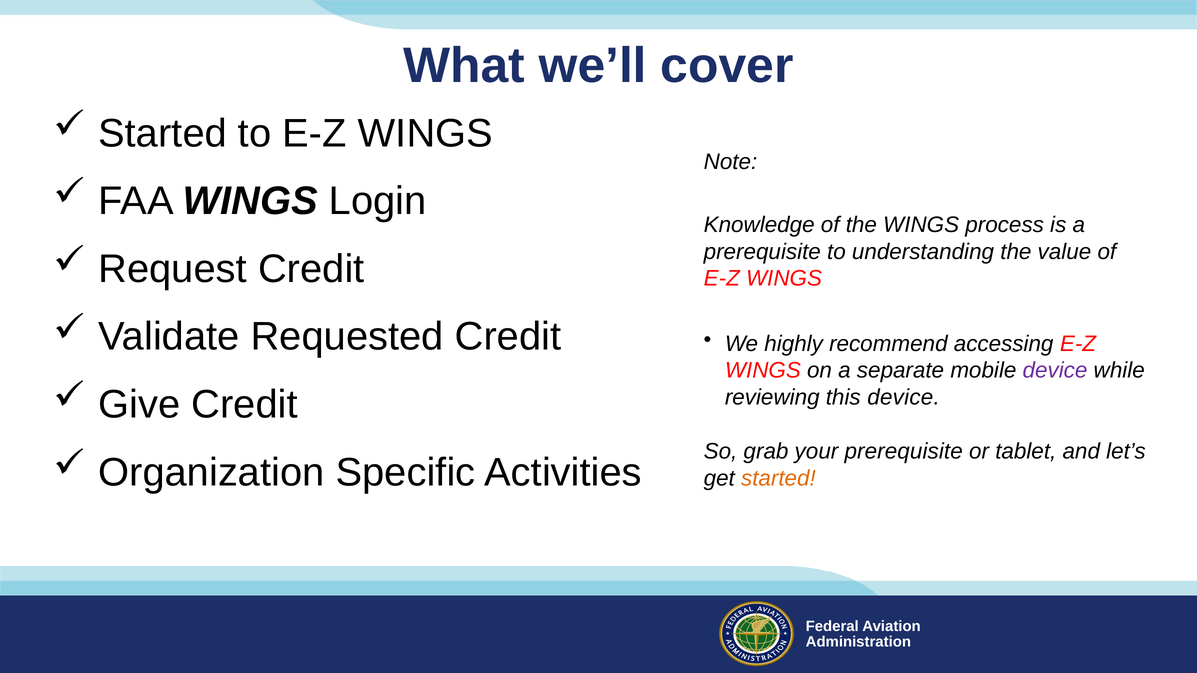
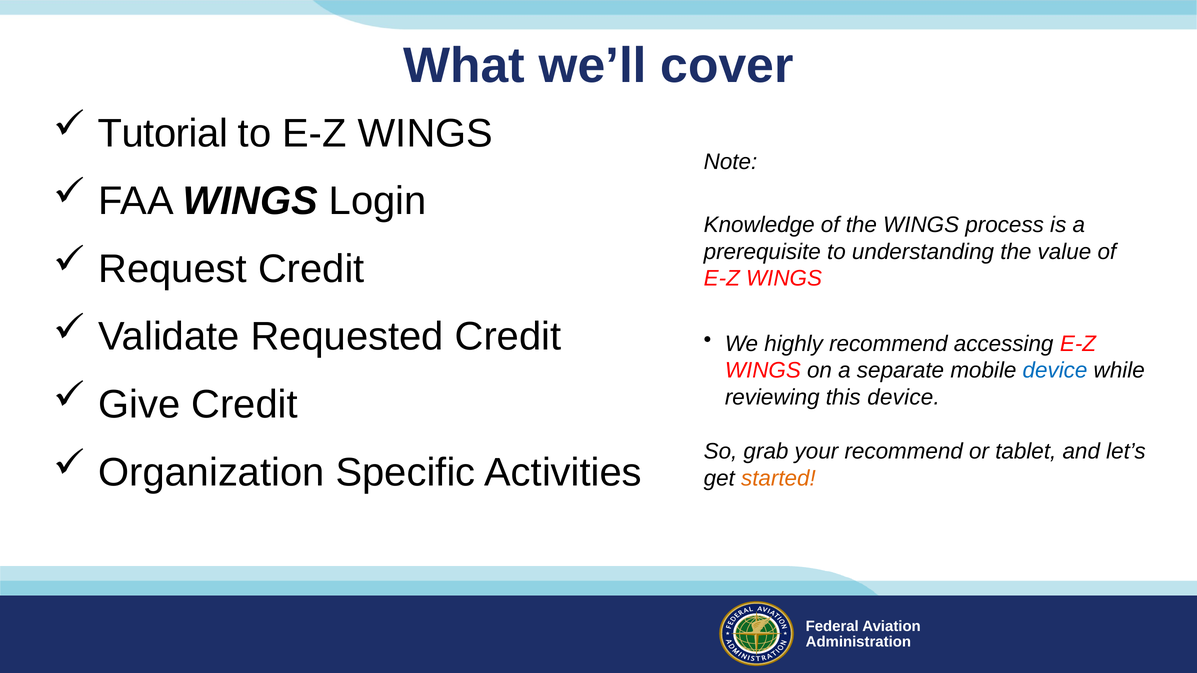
Started at (163, 134): Started -> Tutorial
device at (1055, 371) colour: purple -> blue
your prerequisite: prerequisite -> recommend
